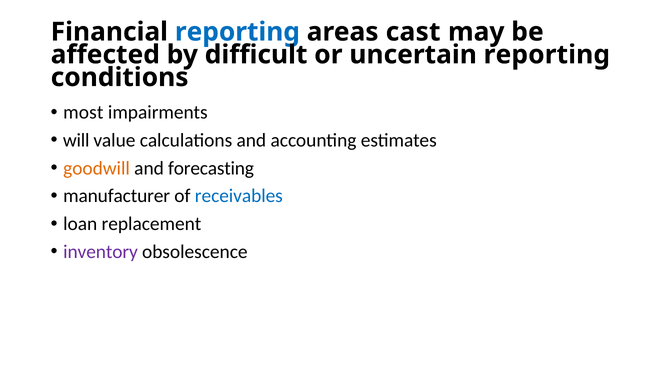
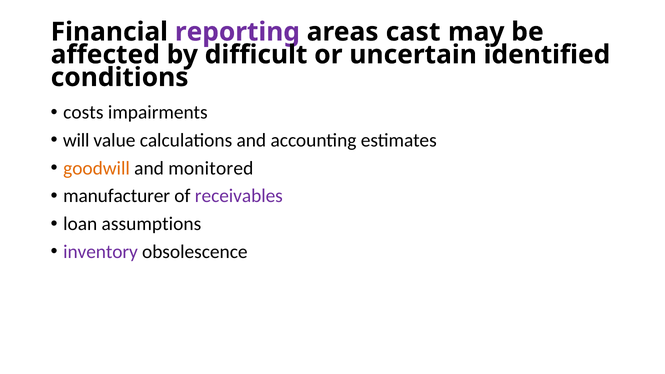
reporting at (237, 32) colour: blue -> purple
uncertain reporting: reporting -> identified
most: most -> costs
forecasting: forecasting -> monitored
receivables colour: blue -> purple
replacement: replacement -> assumptions
